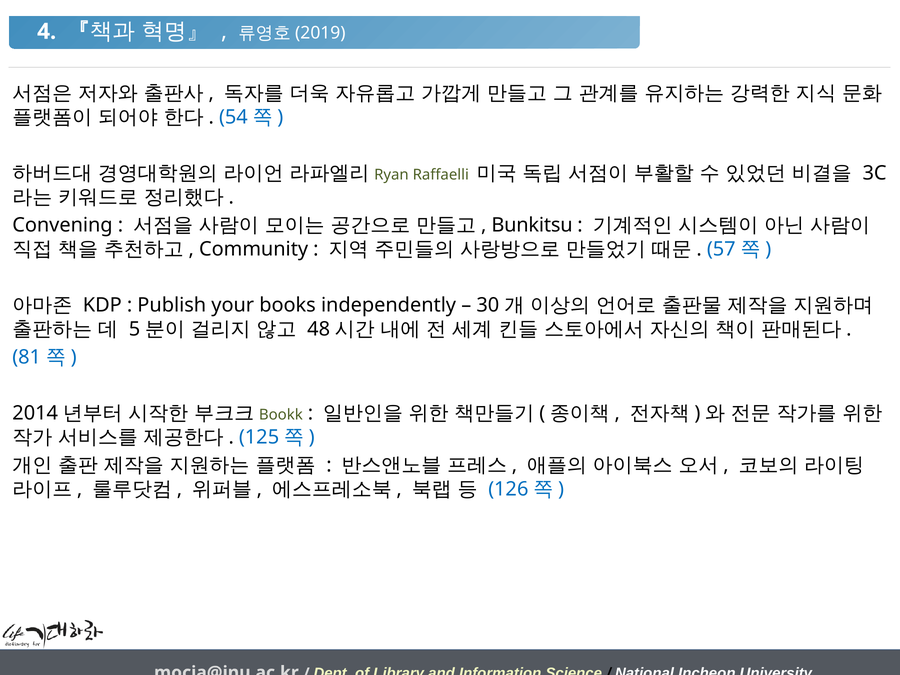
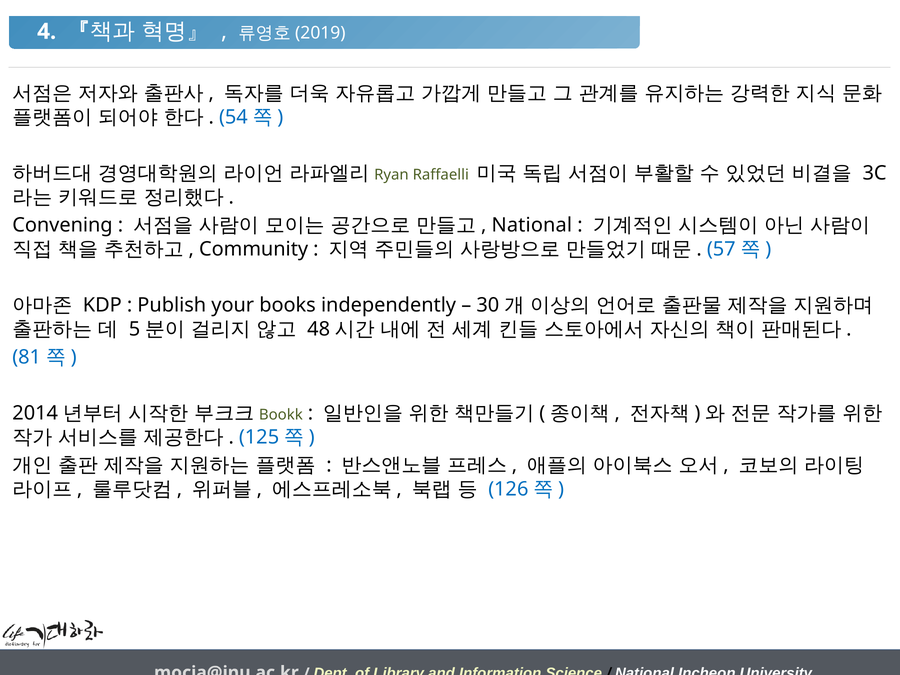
Bunkitsu at (532, 225): Bunkitsu -> National
